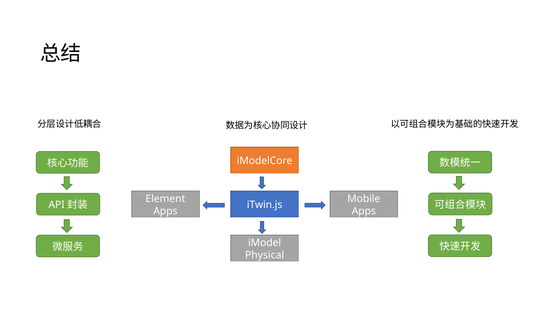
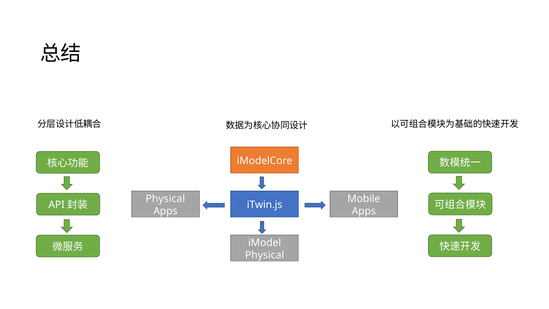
Element at (165, 199): Element -> Physical
